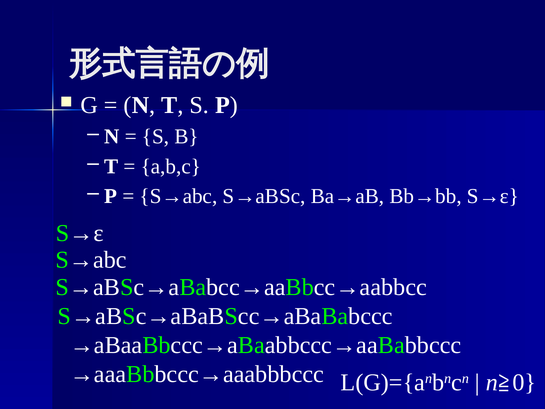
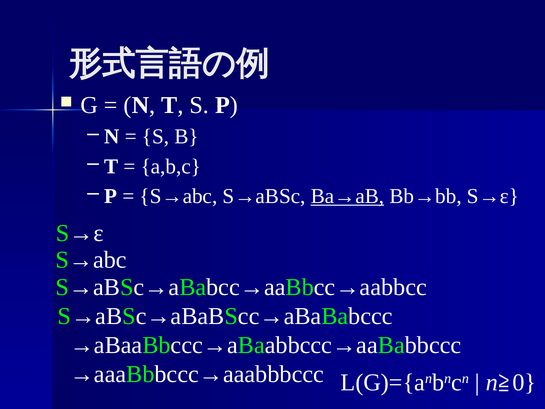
Ba→aB underline: none -> present
